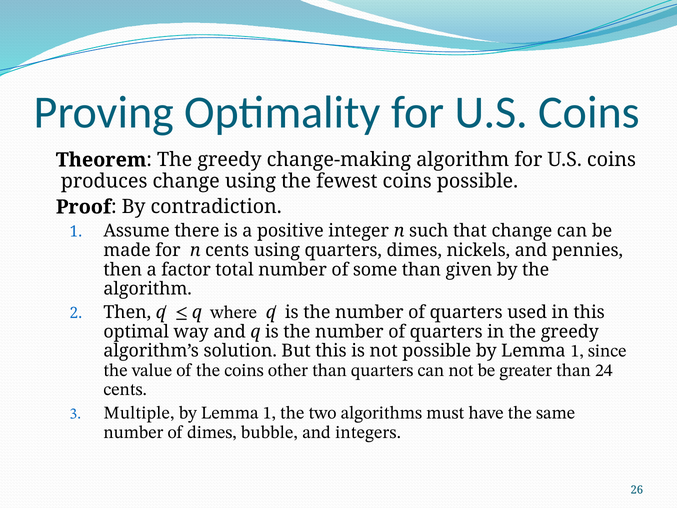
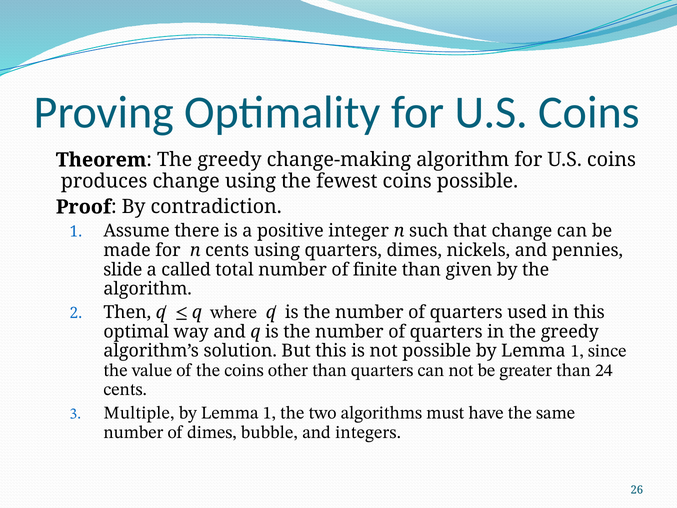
then at (123, 270): then -> slide
factor: factor -> called
some: some -> finite
